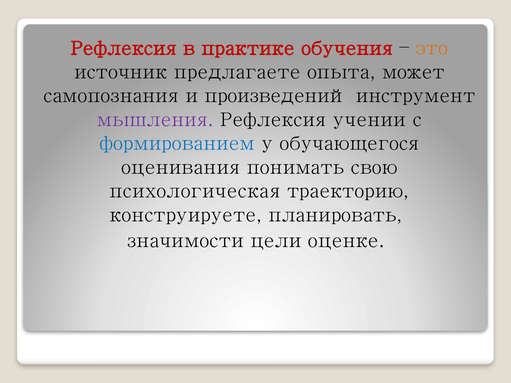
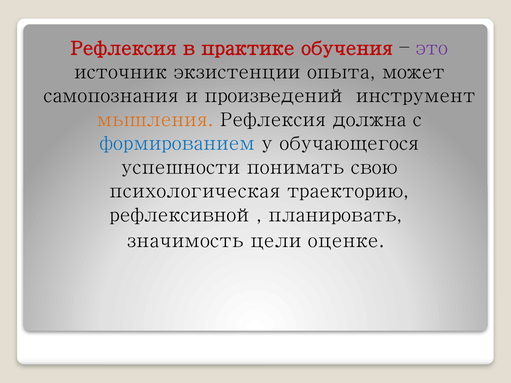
это colour: orange -> purple
предлагаете: предлагаете -> экзистенции
мышления colour: purple -> orange
учении: учении -> должна
оценивания: оценивания -> успешности
конструируете: конструируете -> рефлексивной
значимости: значимости -> значимость
